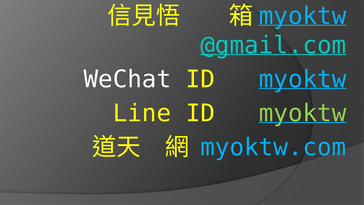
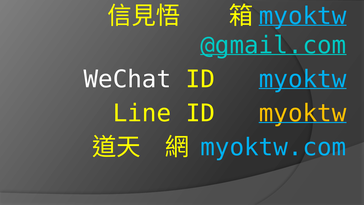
myoktw at (303, 113) colour: light green -> yellow
